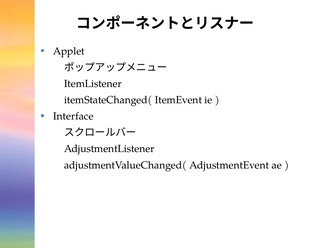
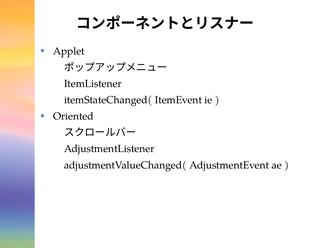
Interface: Interface -> Oriented
